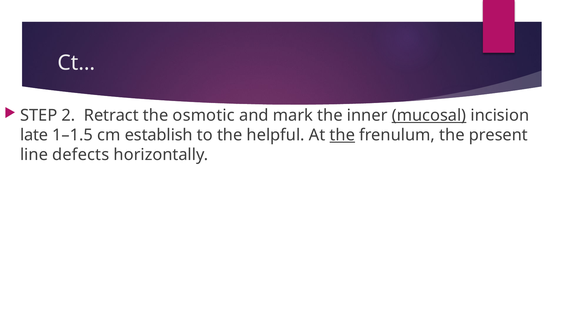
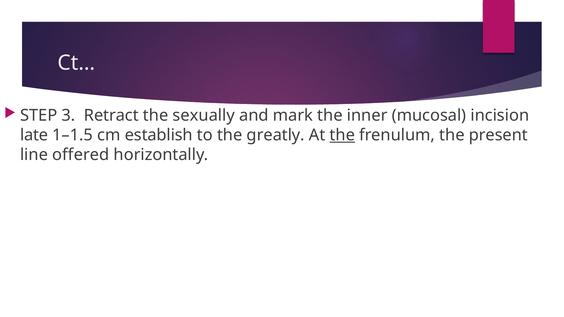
2: 2 -> 3
osmotic: osmotic -> sexually
mucosal underline: present -> none
helpful: helpful -> greatly
defects: defects -> offered
